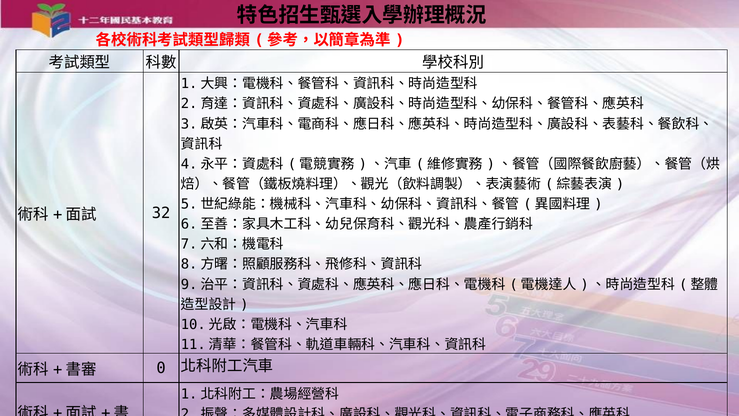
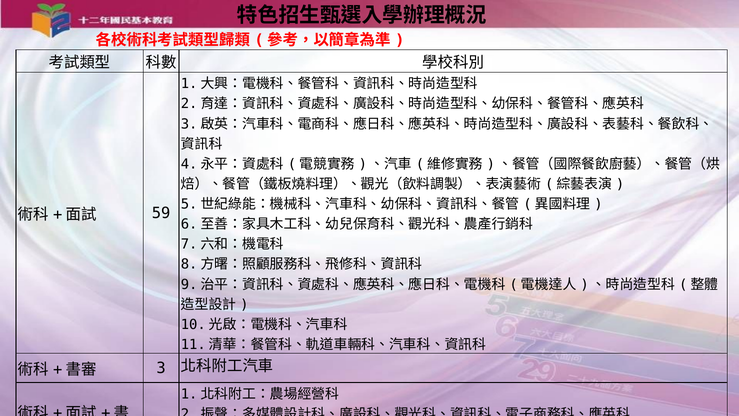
32: 32 -> 59
0: 0 -> 3
